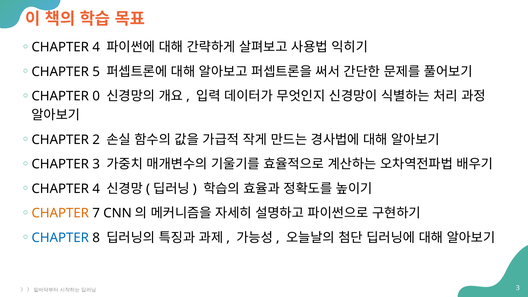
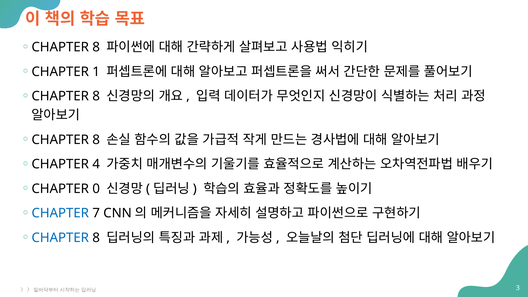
4 at (96, 47): 4 -> 8
5: 5 -> 1
0 at (96, 96): 0 -> 8
2 at (96, 140): 2 -> 8
CHAPTER 3: 3 -> 4
4 at (96, 189): 4 -> 0
CHAPTER at (60, 213) colour: orange -> blue
